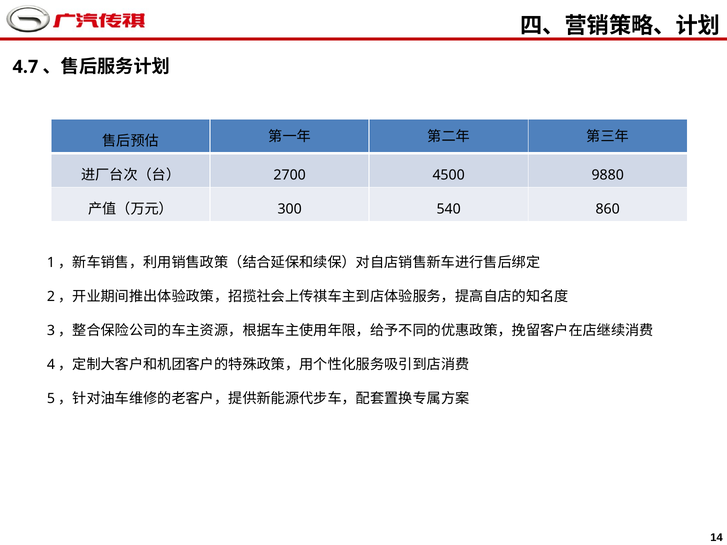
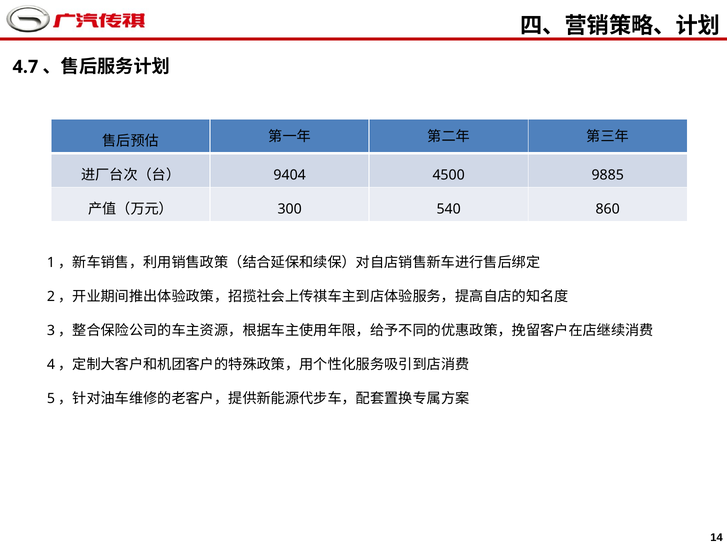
2700: 2700 -> 9404
9880: 9880 -> 9885
